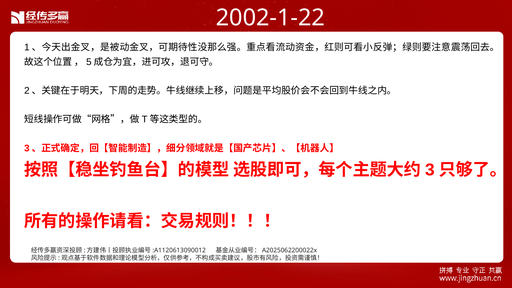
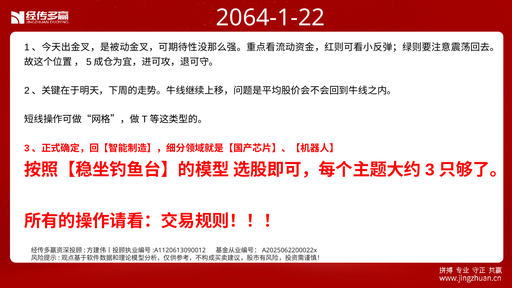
2002-1-22: 2002-1-22 -> 2064-1-22
